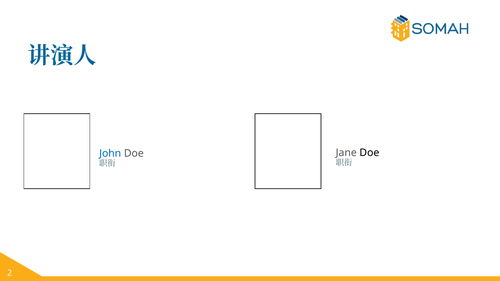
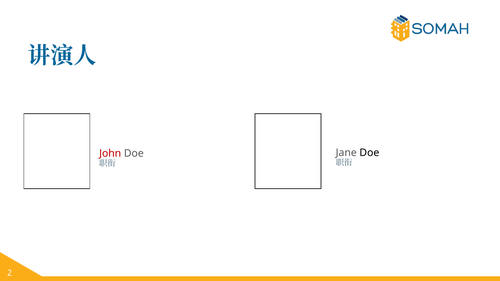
John colour: blue -> red
